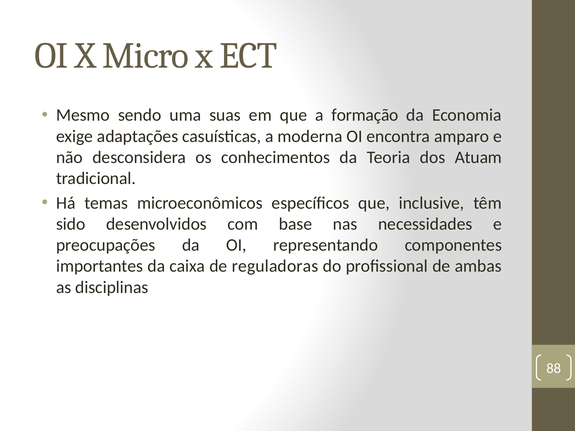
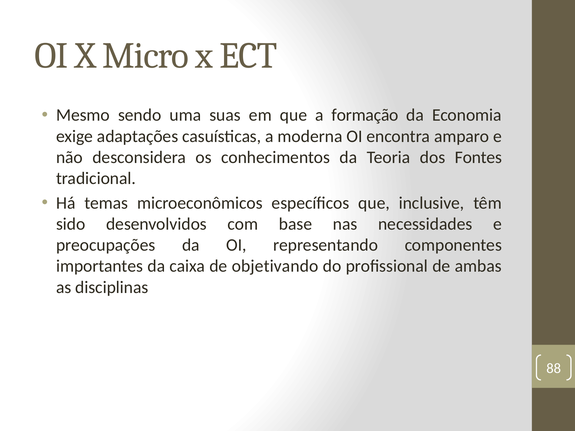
Atuam: Atuam -> Fontes
reguladoras: reguladoras -> objetivando
